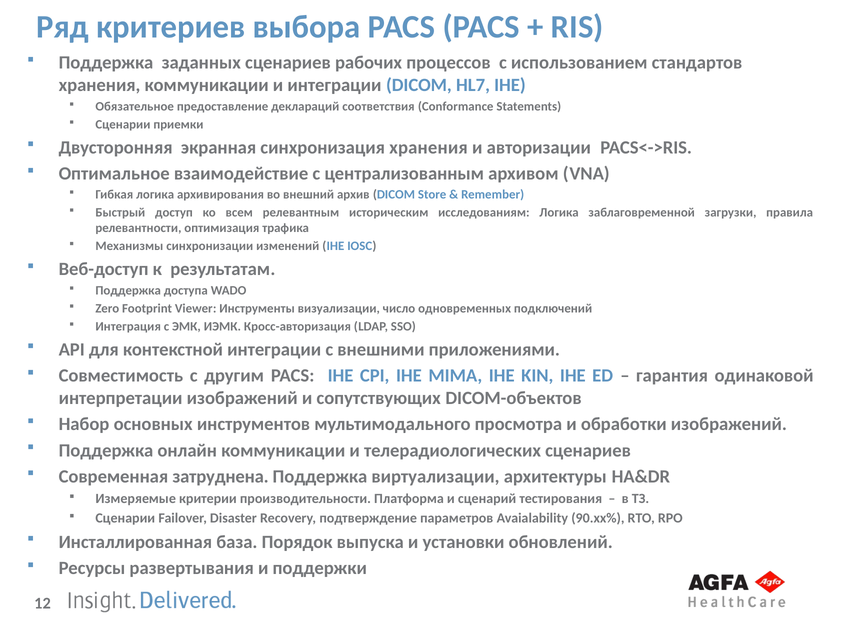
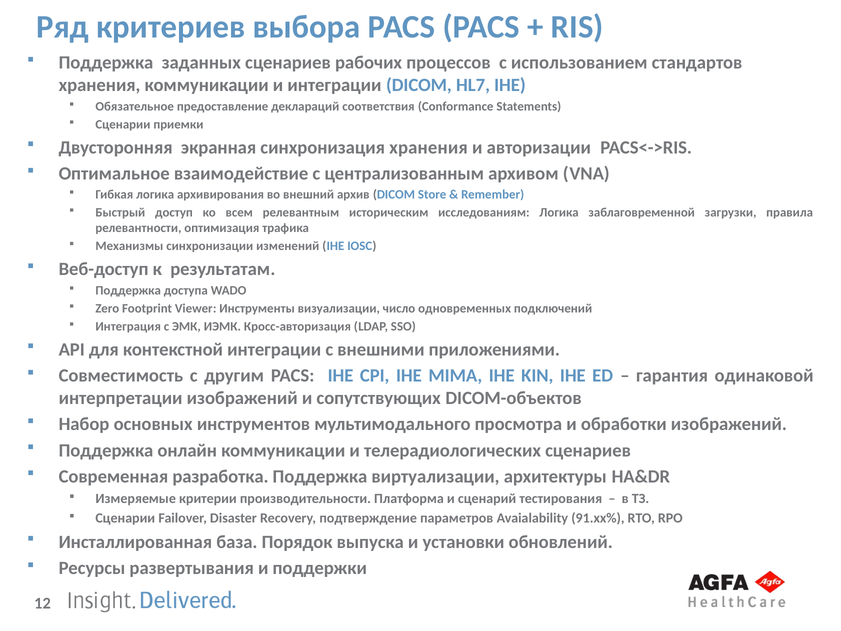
затруднена: затруднена -> разработка
90.xx%: 90.xx% -> 91.xx%
